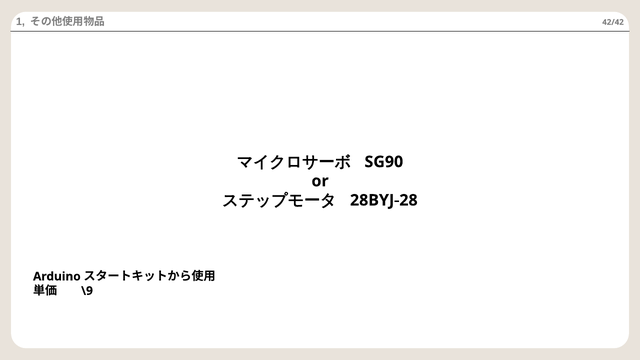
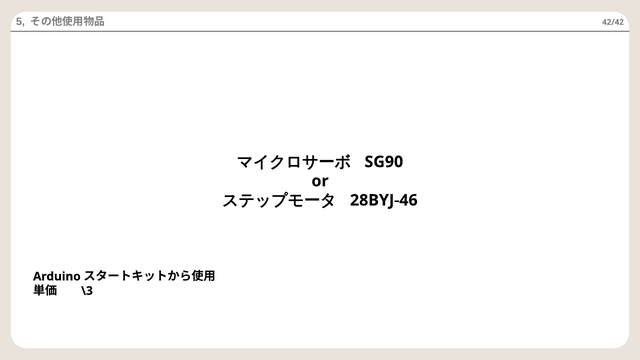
1: 1 -> 5
28BYJ-28: 28BYJ-28 -> 28BYJ-46
\9: \9 -> \3
